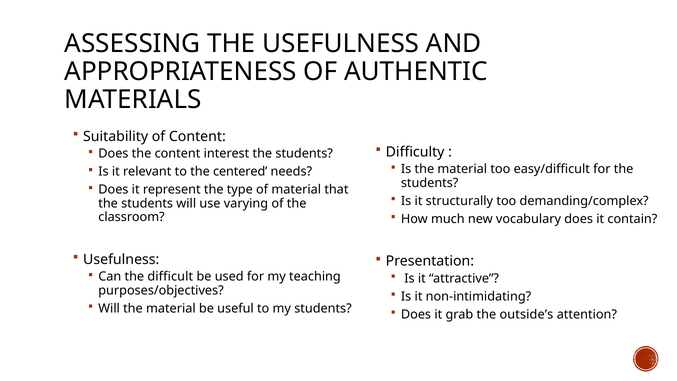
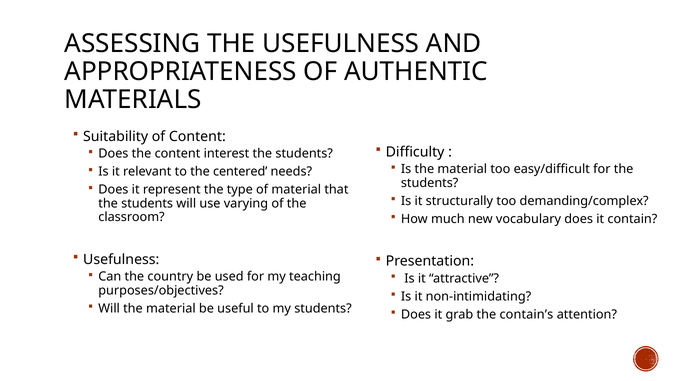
difficult: difficult -> country
outside’s: outside’s -> contain’s
